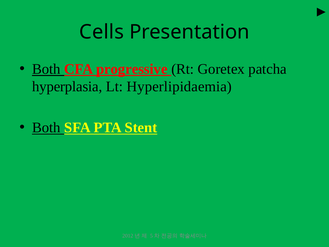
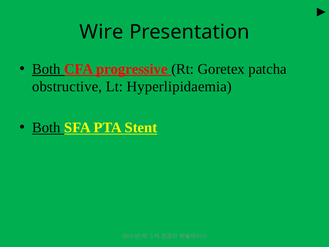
Cells: Cells -> Wire
hyperplasia: hyperplasia -> obstructive
